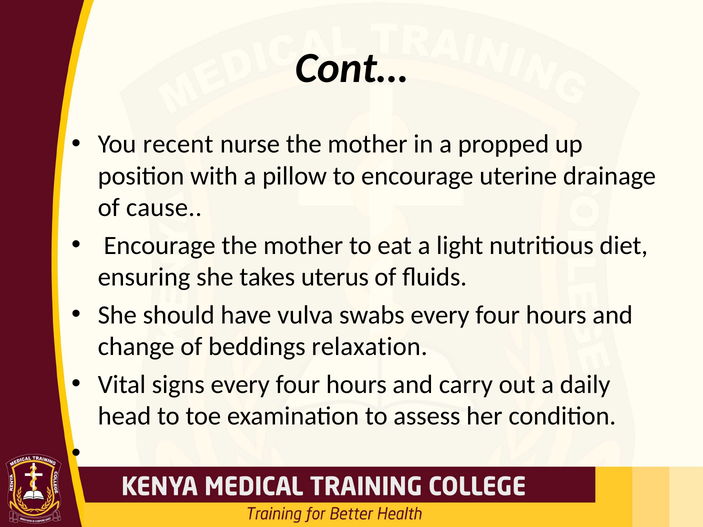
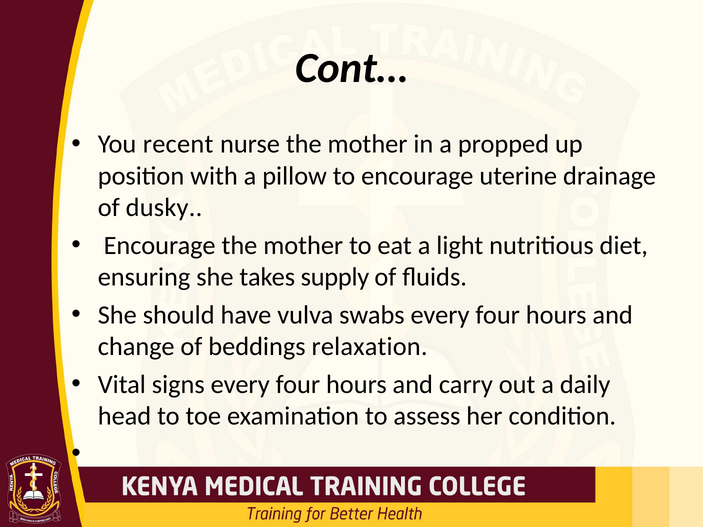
cause: cause -> dusky
uterus: uterus -> supply
